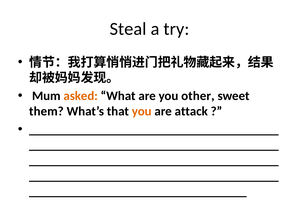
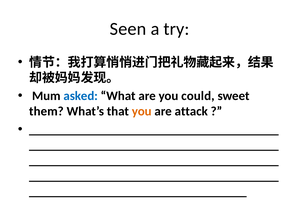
Steal: Steal -> Seen
asked colour: orange -> blue
other: other -> could
